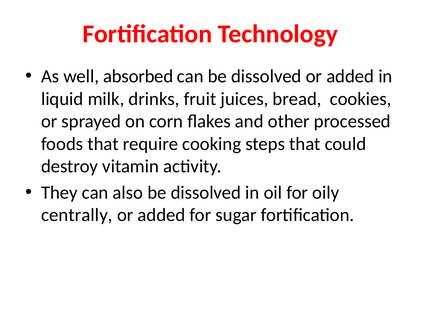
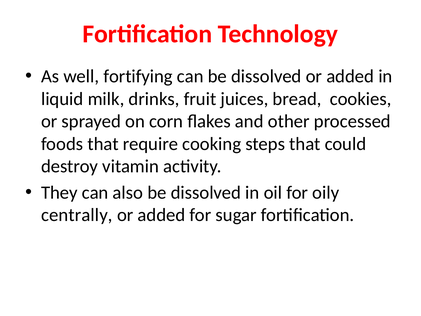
absorbed: absorbed -> fortifying
